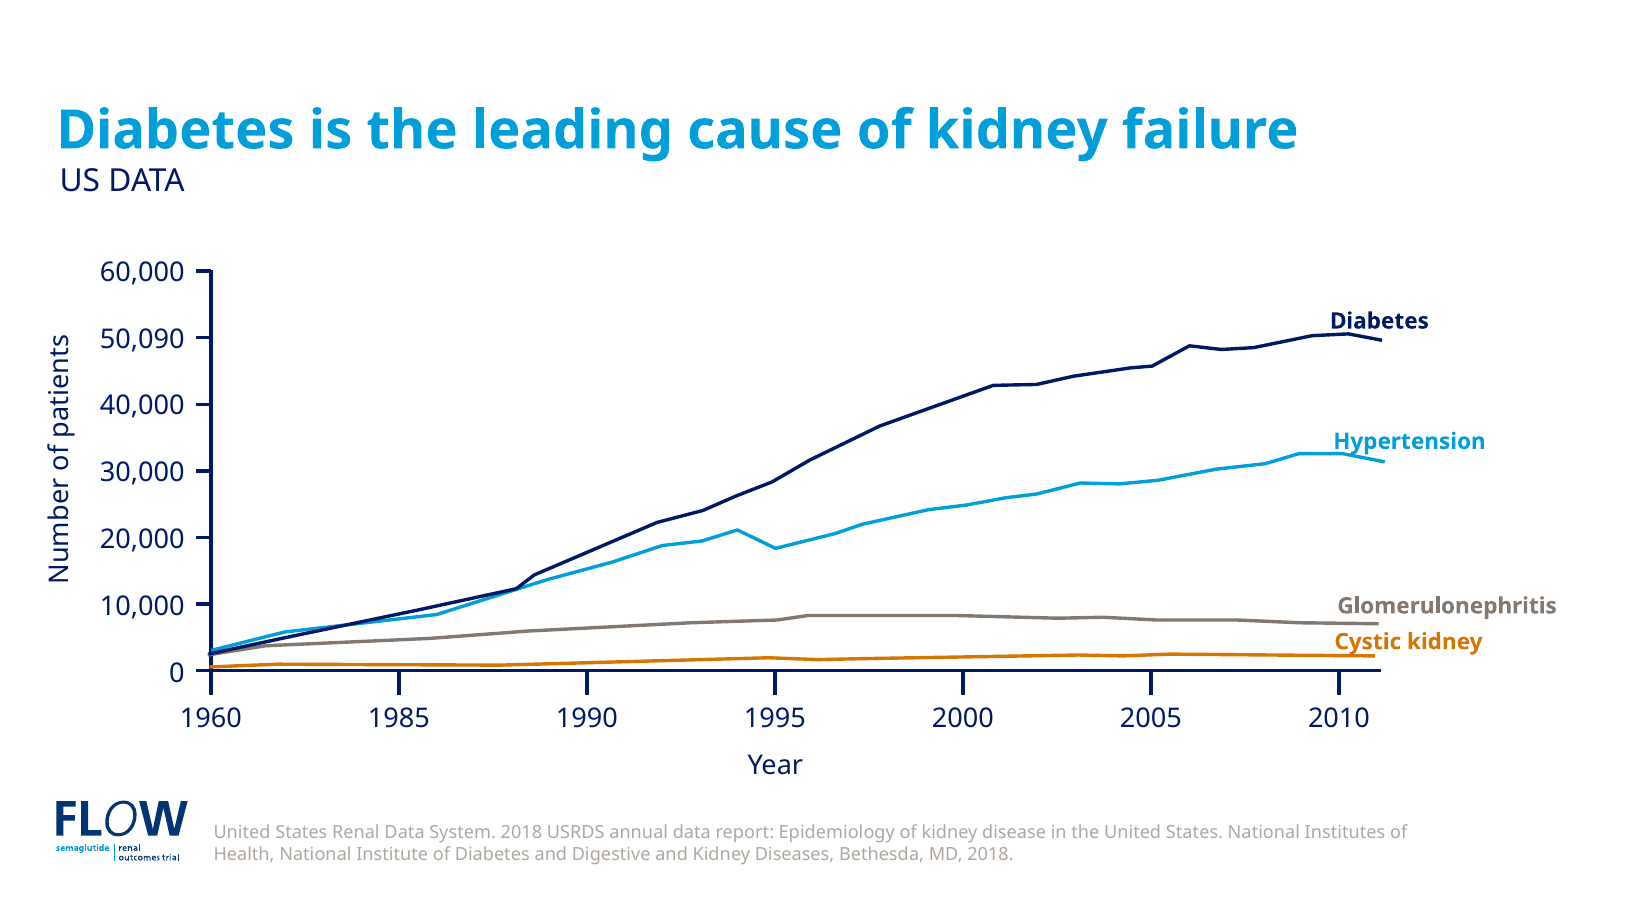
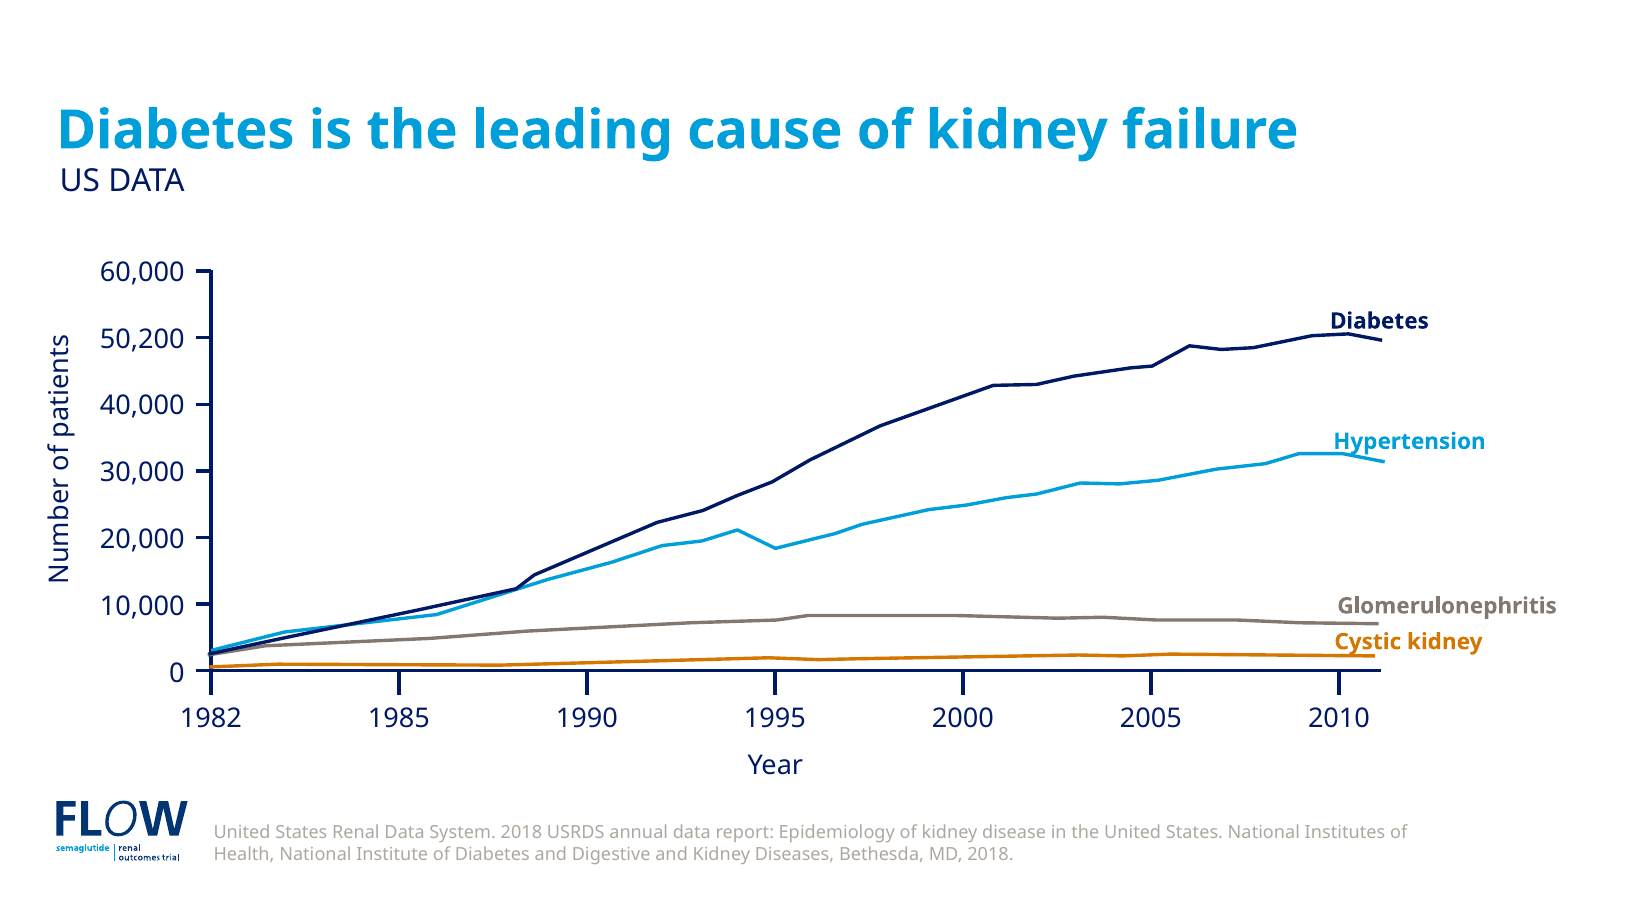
50,090: 50,090 -> 50,200
1960: 1960 -> 1982
